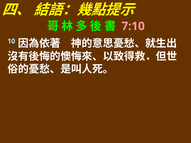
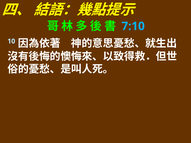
7:10 colour: pink -> light blue
